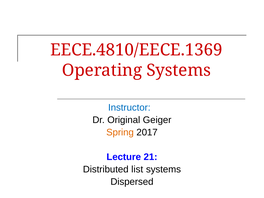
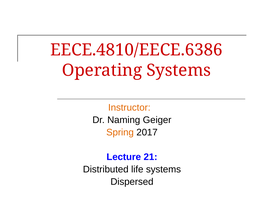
EECE.4810/EECE.1369: EECE.4810/EECE.1369 -> EECE.4810/EECE.6386
Instructor colour: blue -> orange
Original: Original -> Naming
list: list -> life
